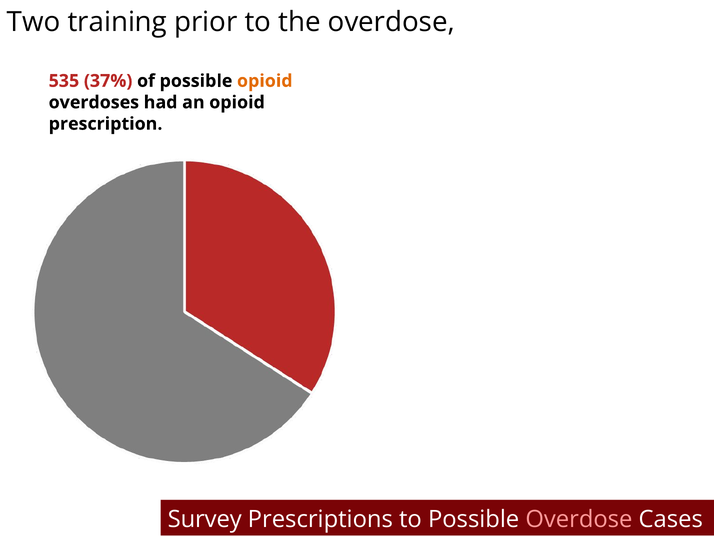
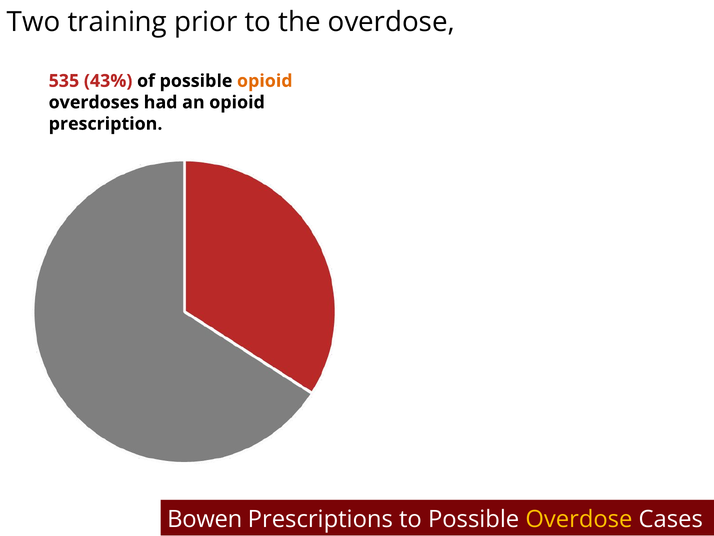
37%: 37% -> 43%
Survey: Survey -> Bowen
Overdose at (579, 519) colour: pink -> yellow
